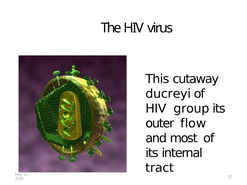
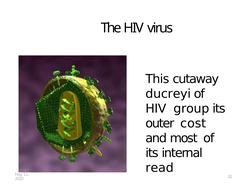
flow: flow -> cost
tract: tract -> read
